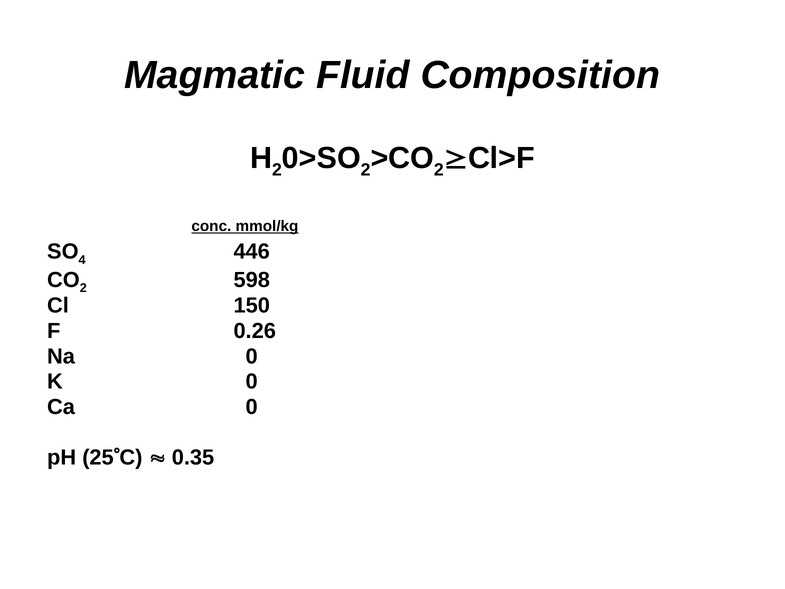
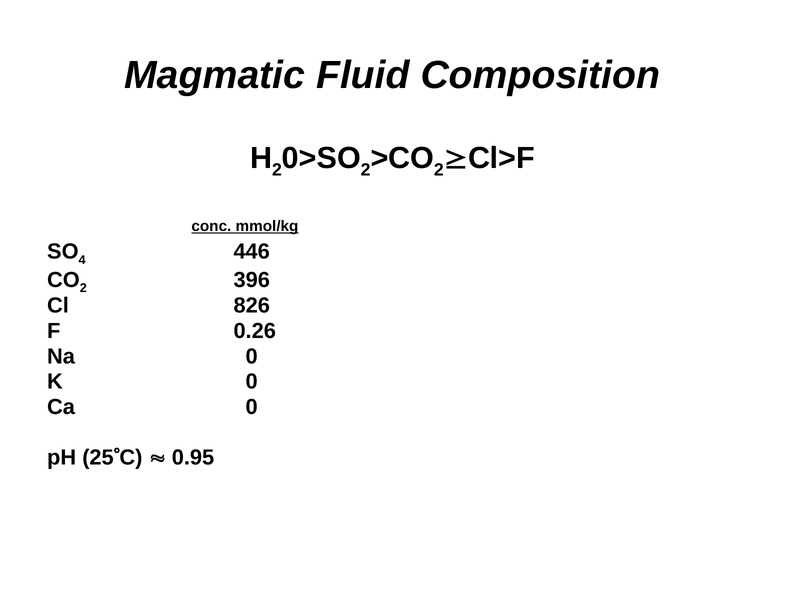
598: 598 -> 396
150: 150 -> 826
0.35: 0.35 -> 0.95
